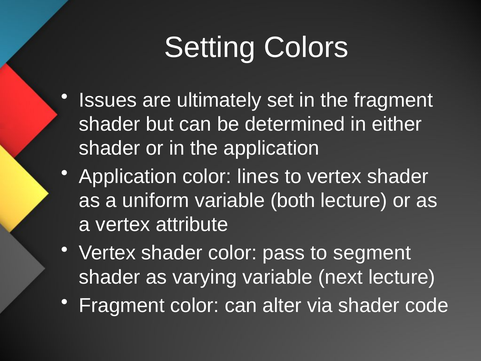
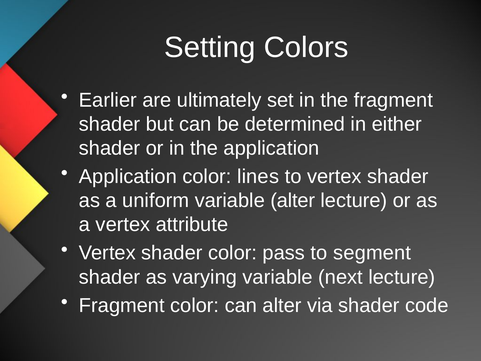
Issues: Issues -> Earlier
variable both: both -> alter
